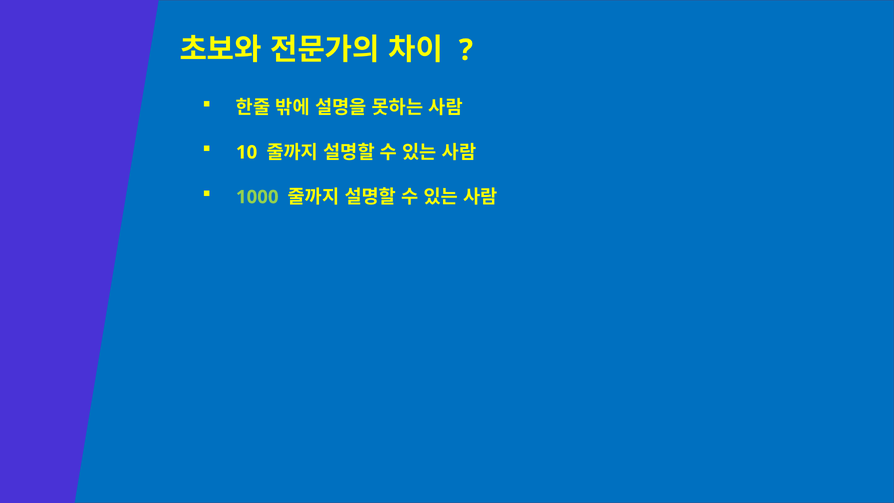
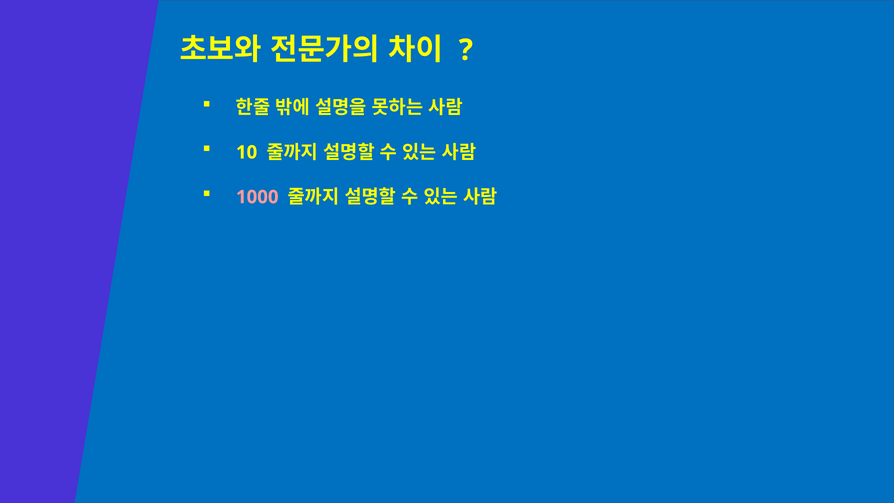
1000 colour: light green -> pink
